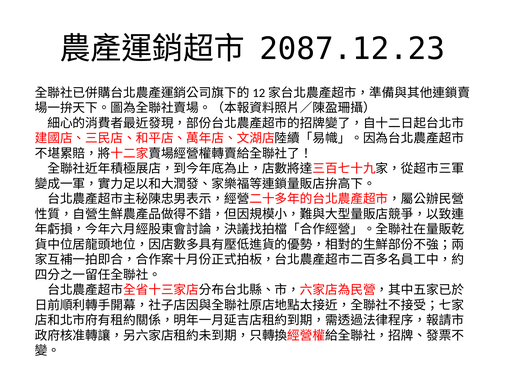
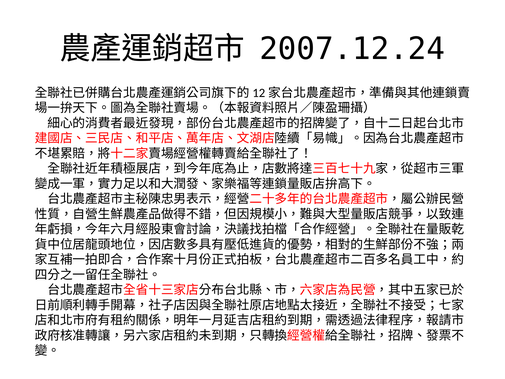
2087.12.23: 2087.12.23 -> 2007.12.24
